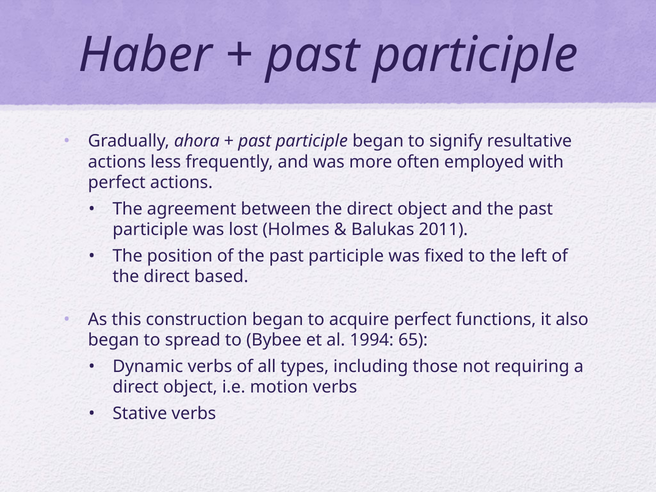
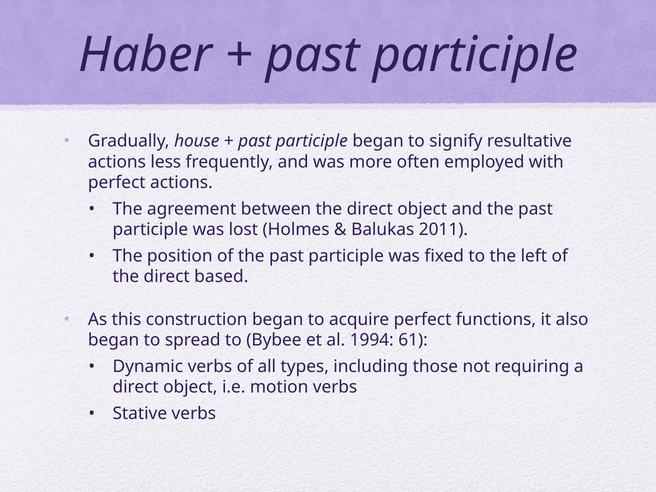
ahora: ahora -> house
65: 65 -> 61
